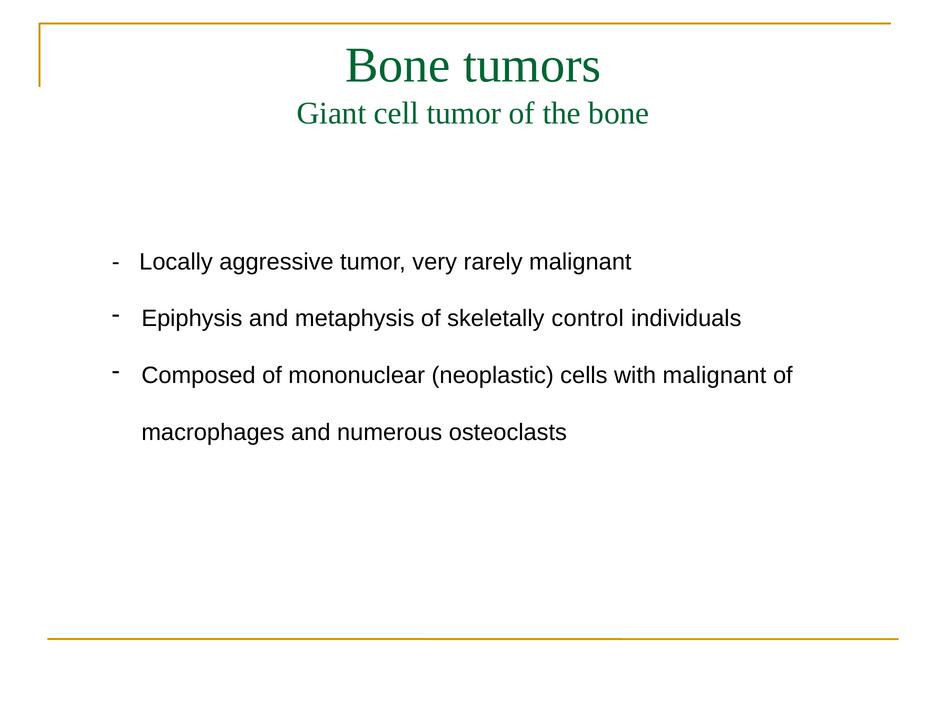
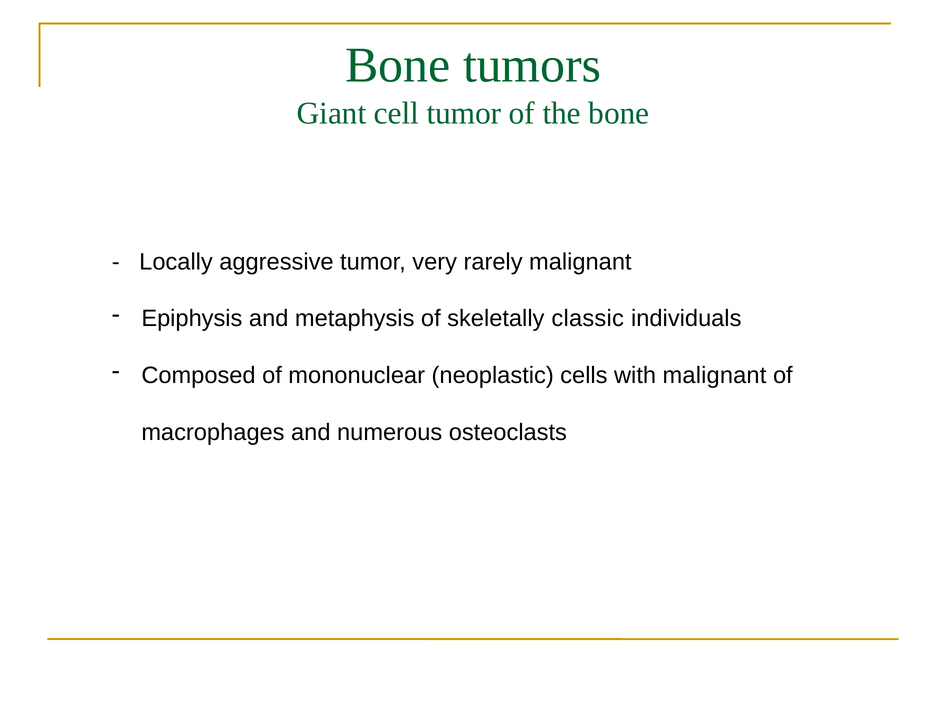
control: control -> classic
